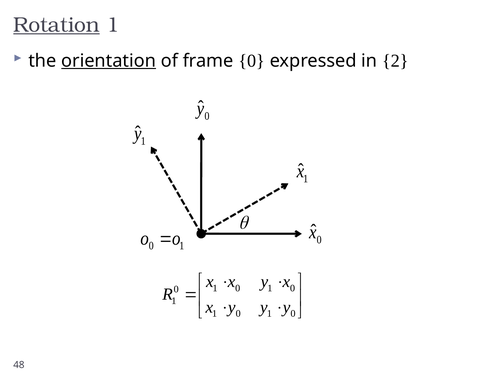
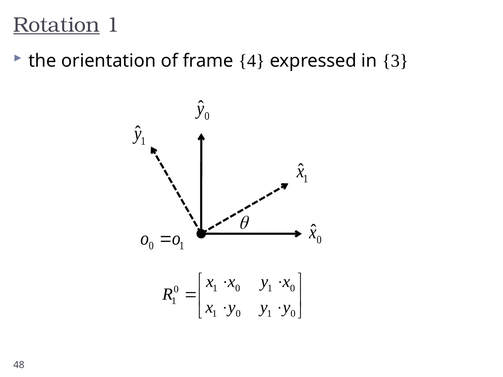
orientation underline: present -> none
frame 0: 0 -> 4
2: 2 -> 3
